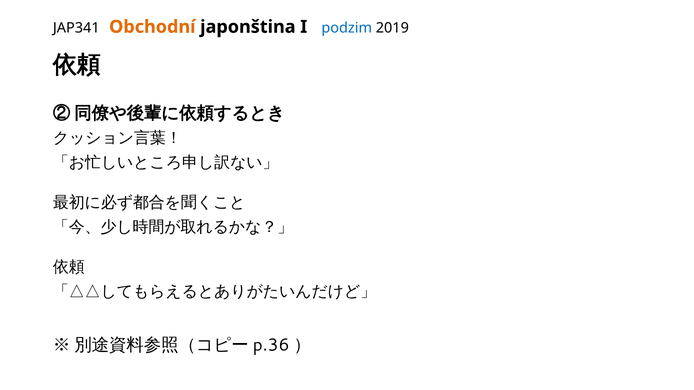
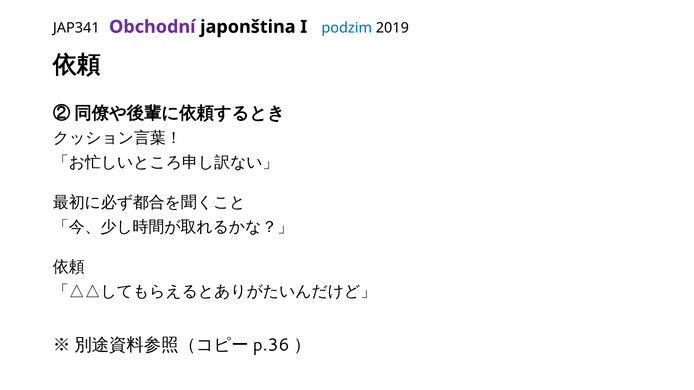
Obchodní colour: orange -> purple
